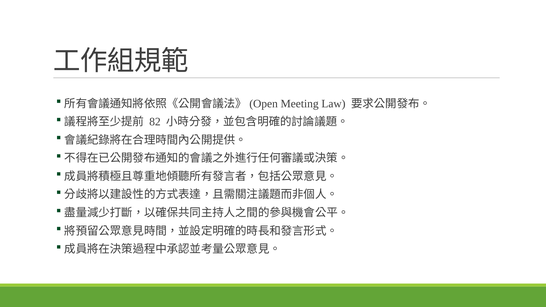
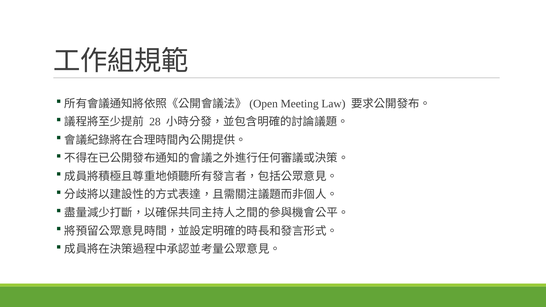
82: 82 -> 28
